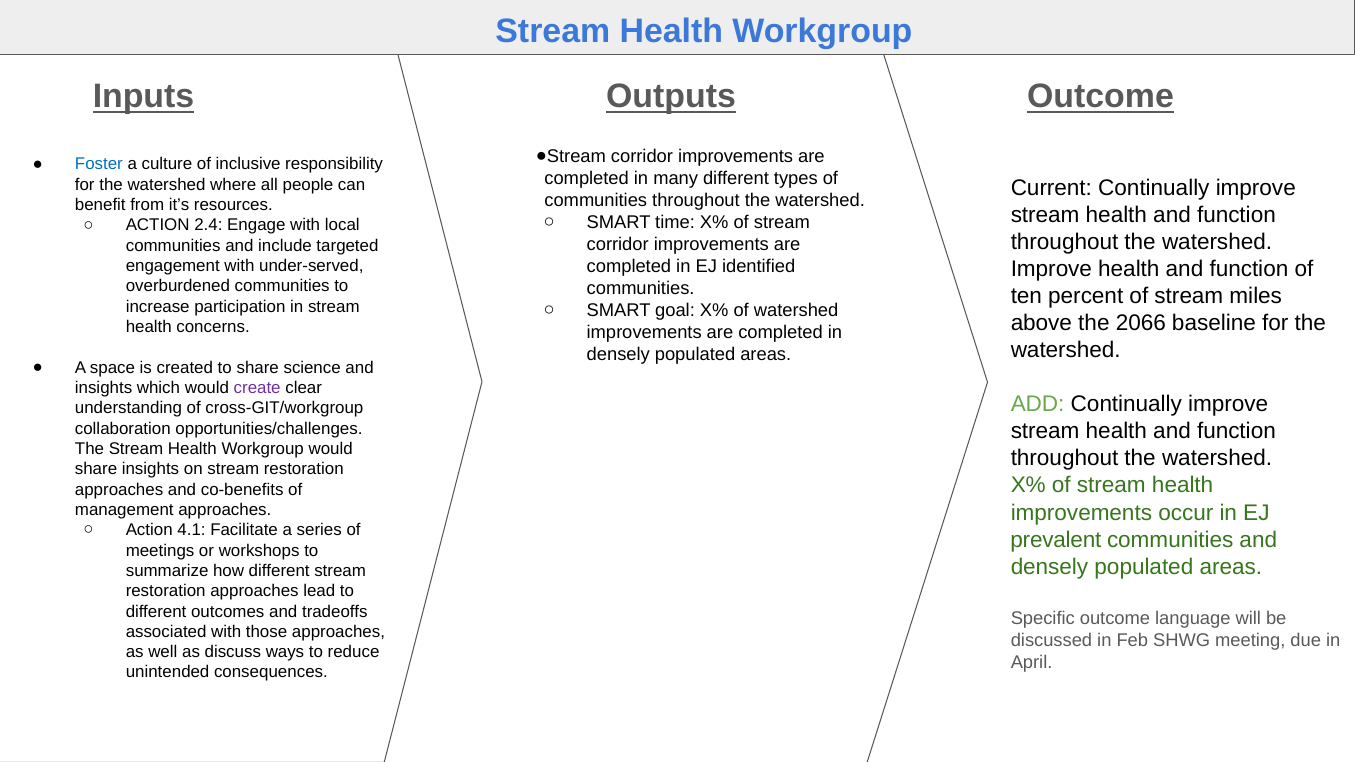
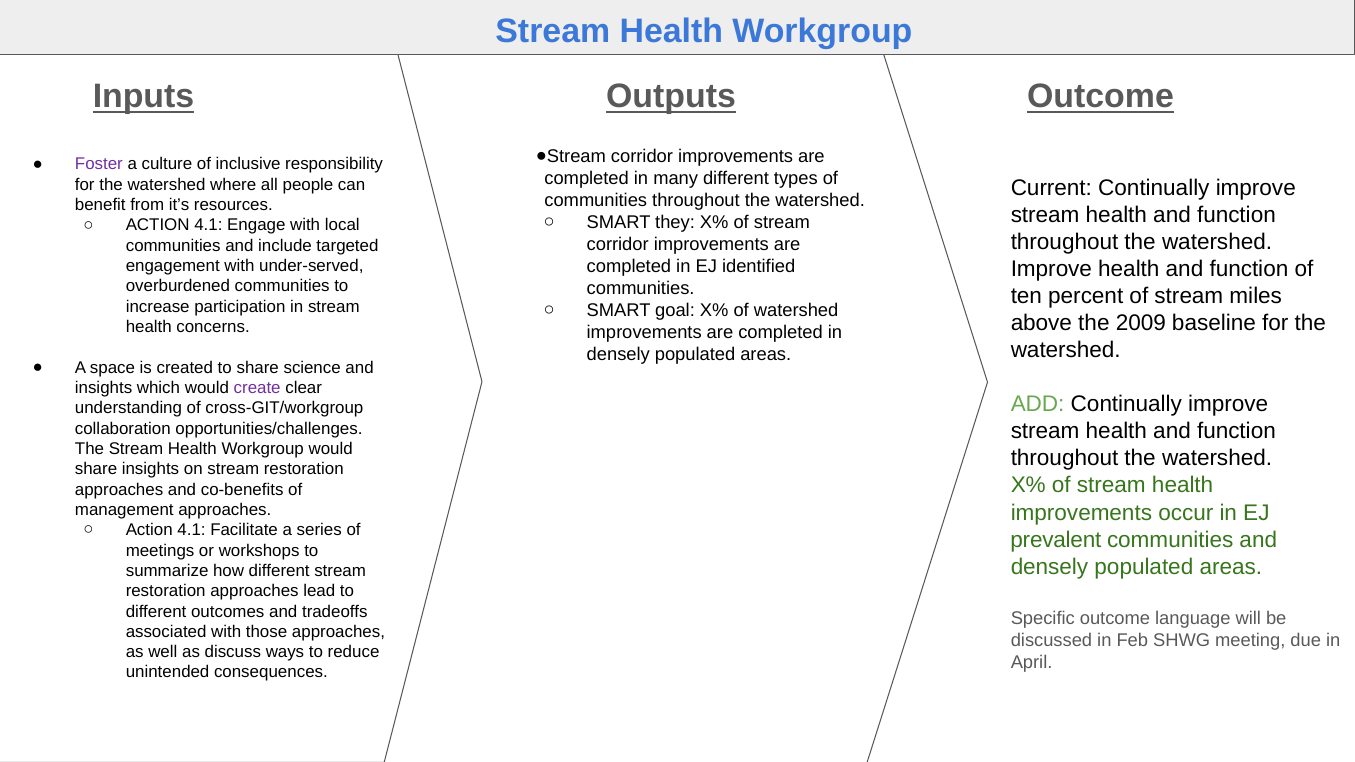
Foster colour: blue -> purple
time: time -> they
2.4 at (208, 225): 2.4 -> 4.1
2066: 2066 -> 2009
